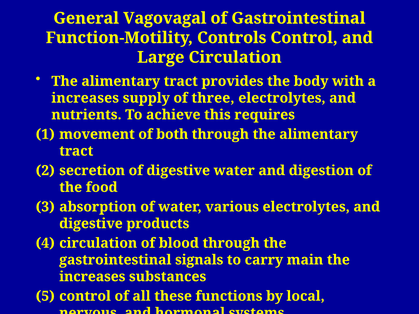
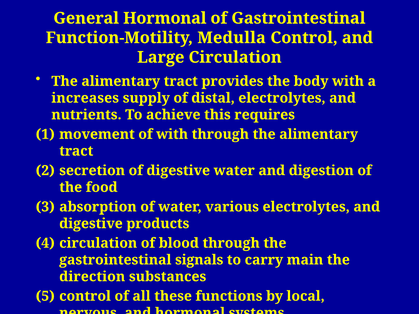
General Vagovagal: Vagovagal -> Hormonal
Controls: Controls -> Medulla
three: three -> distal
of both: both -> with
increases at (92, 277): increases -> direction
